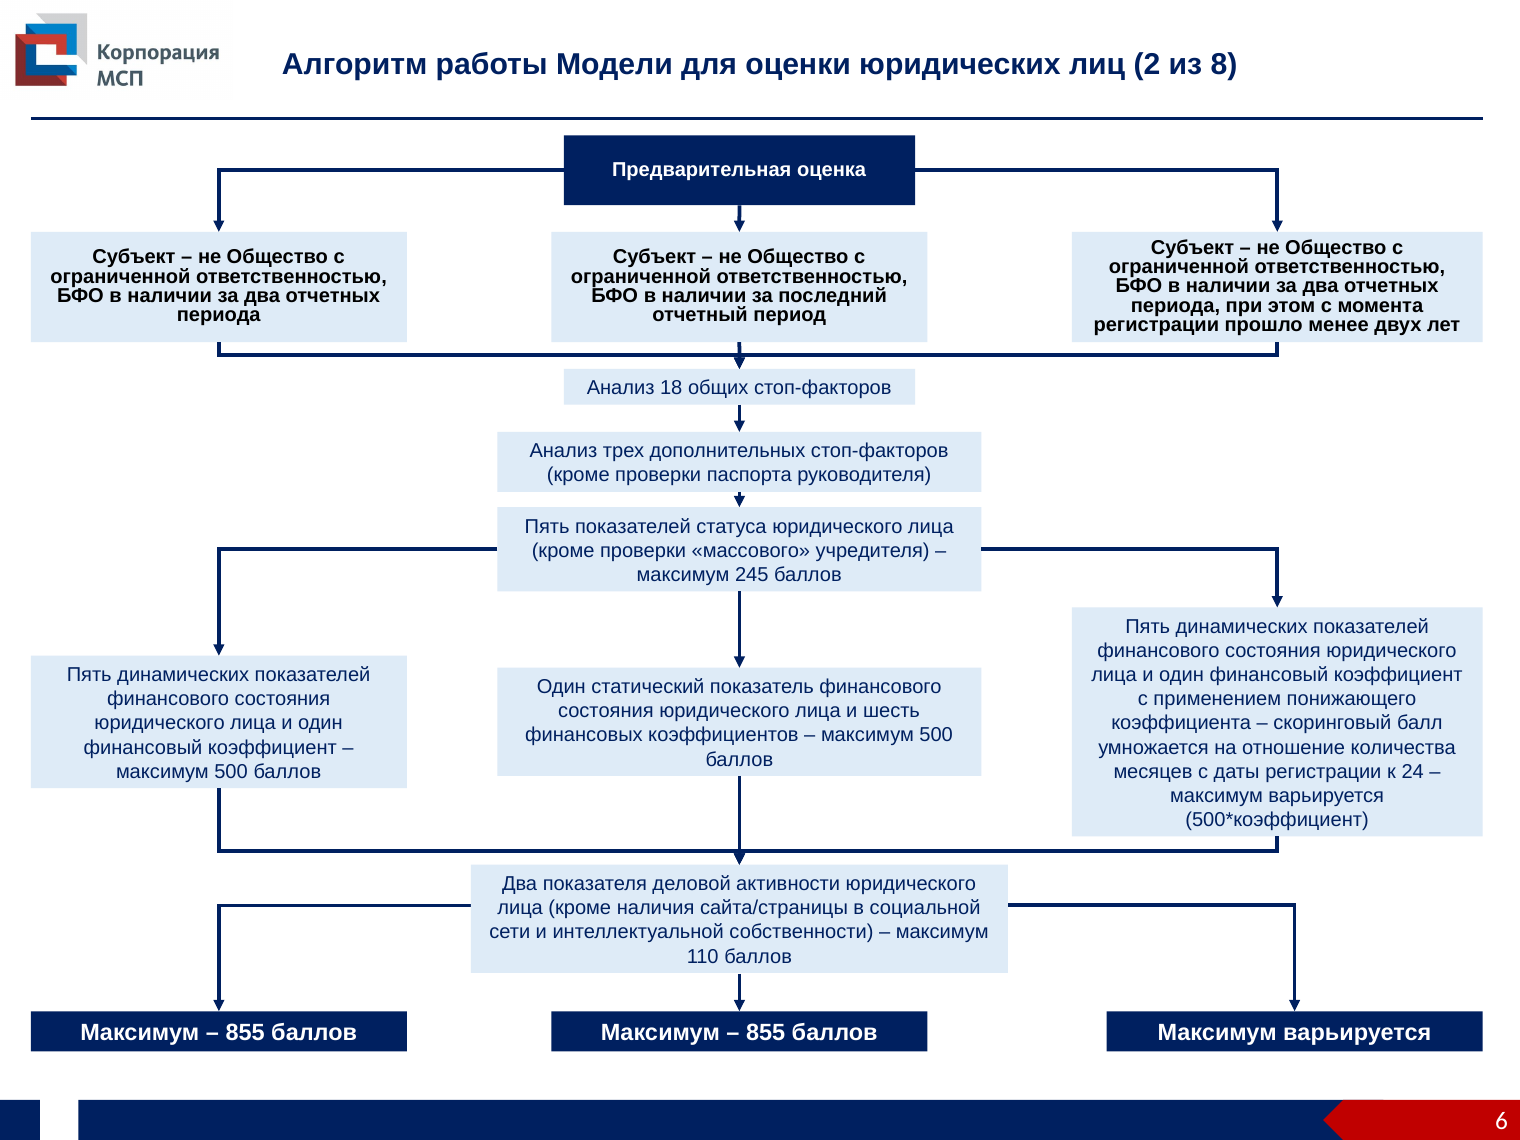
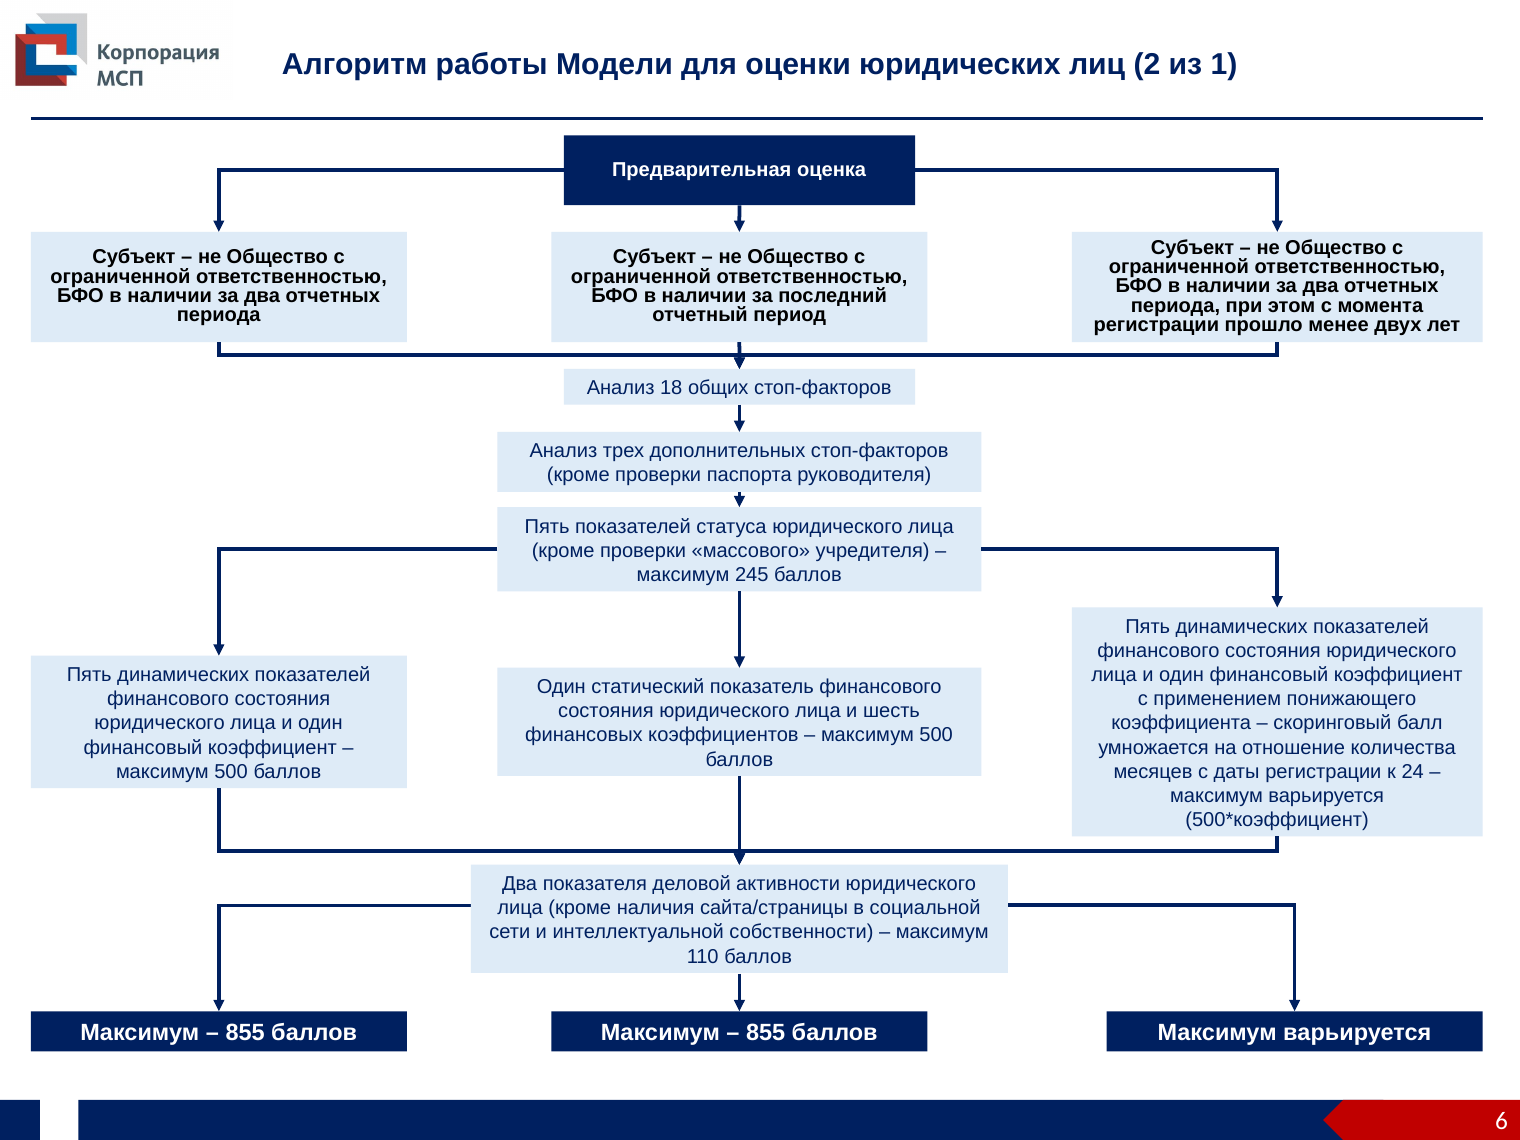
8: 8 -> 1
